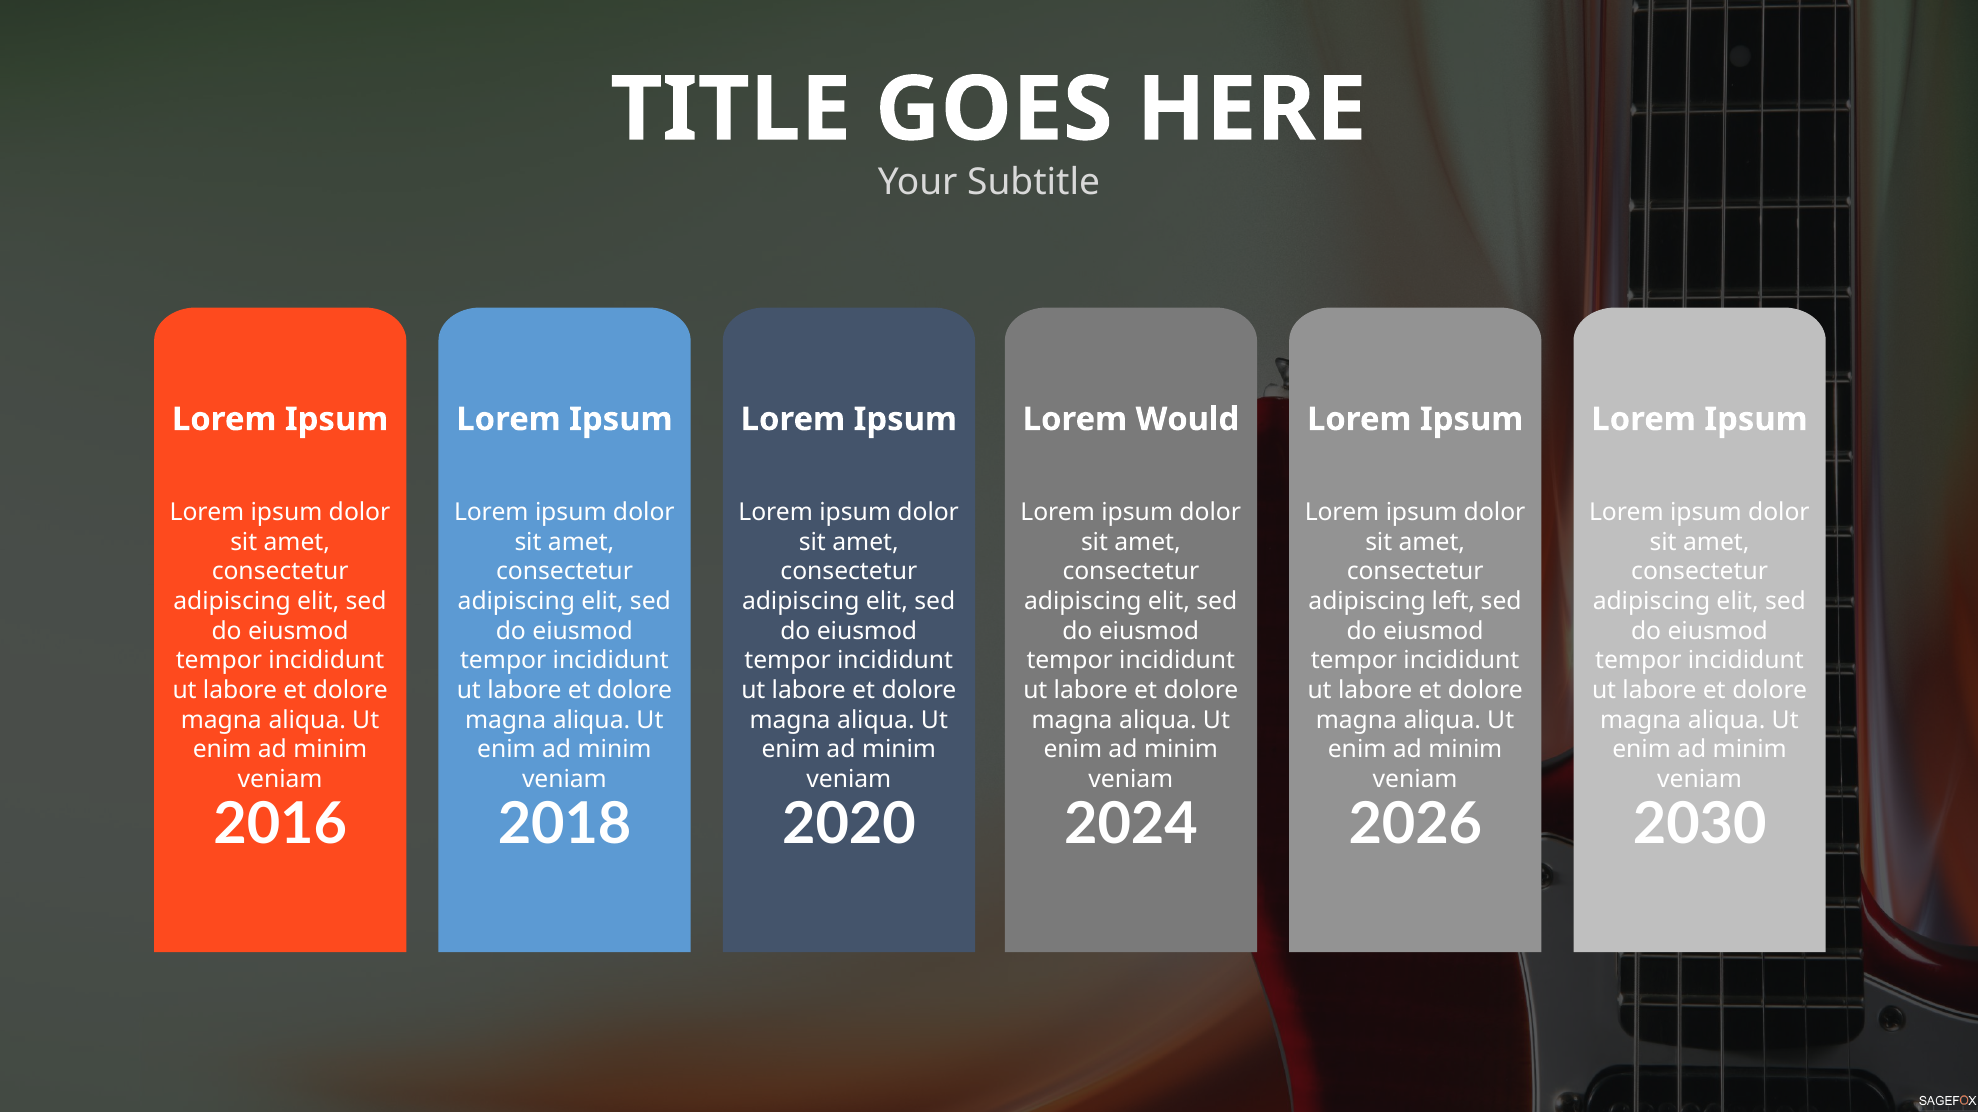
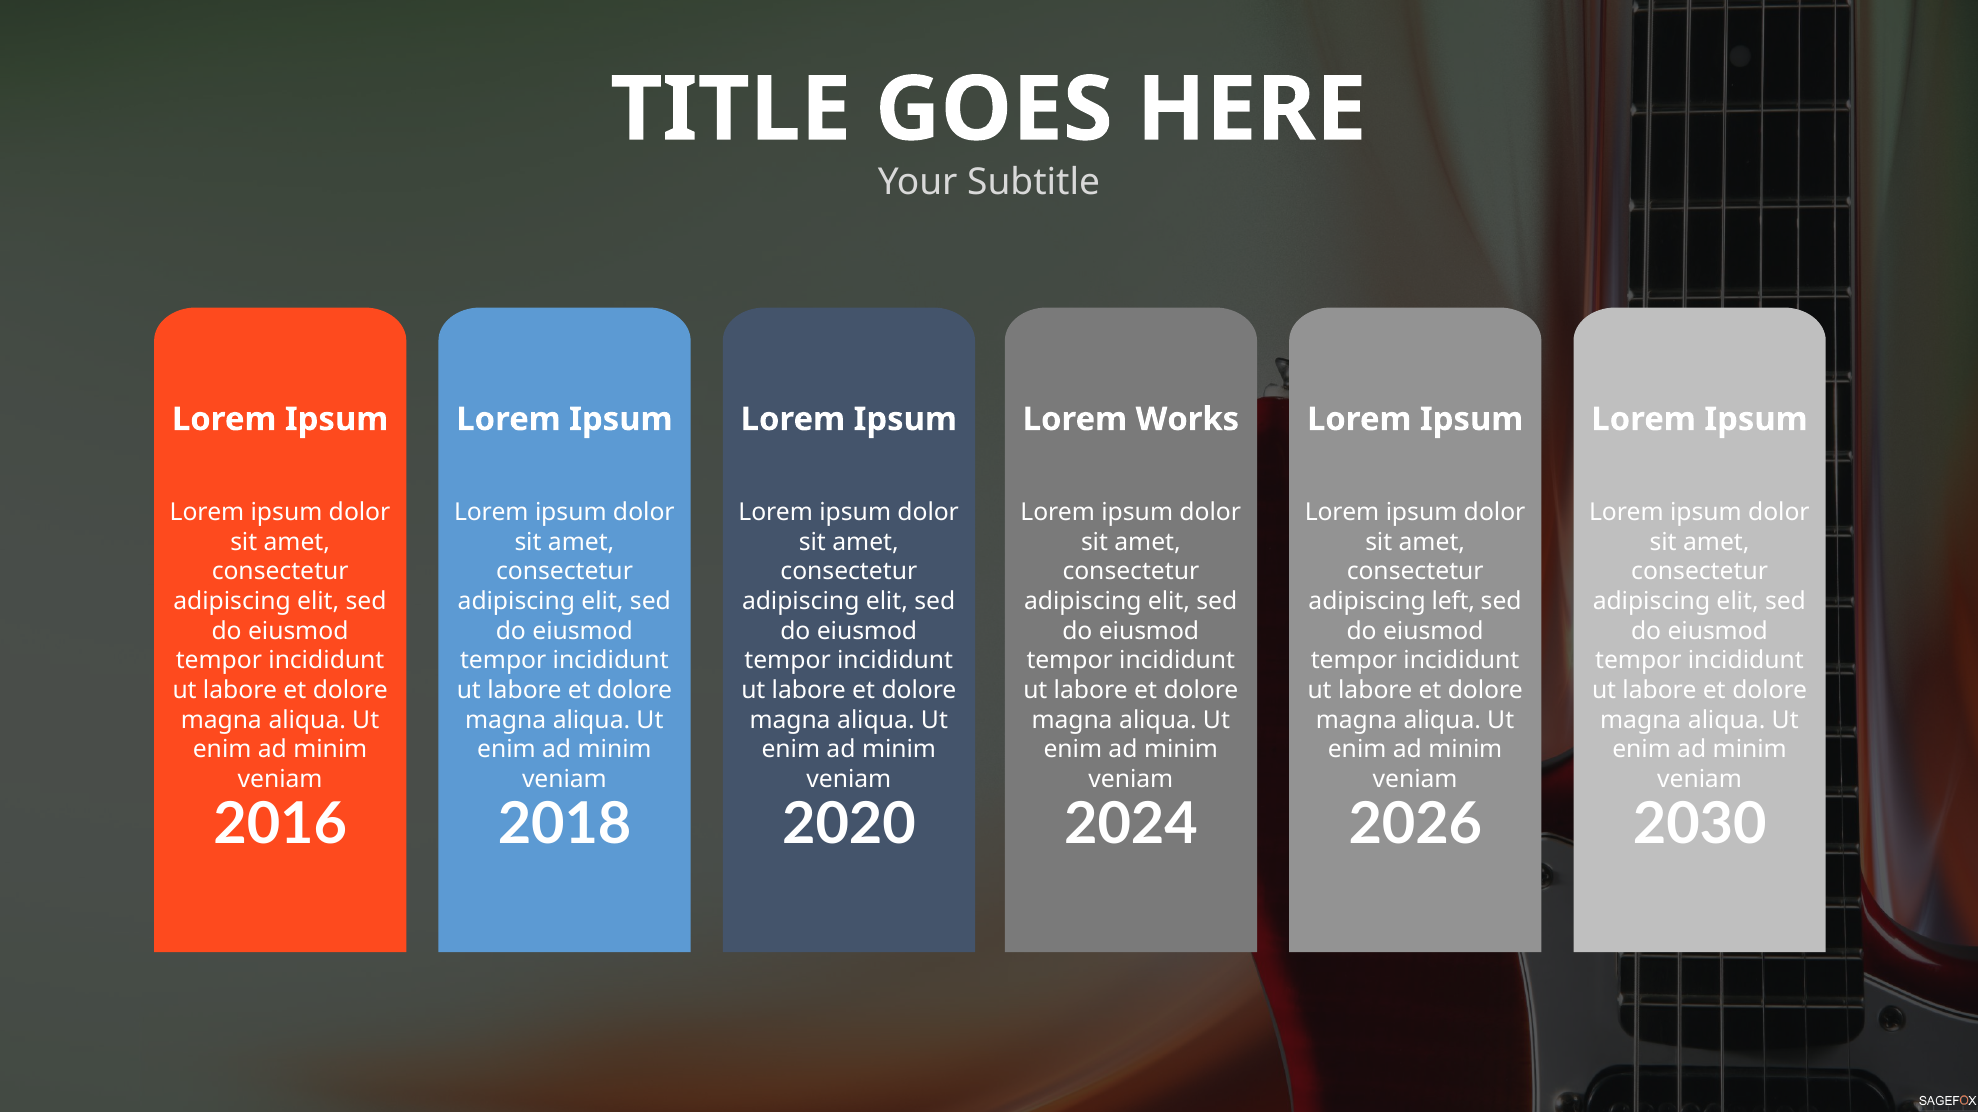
Would: Would -> Works
